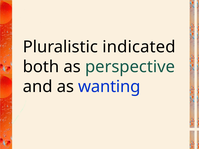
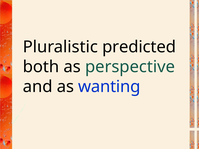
indicated: indicated -> predicted
